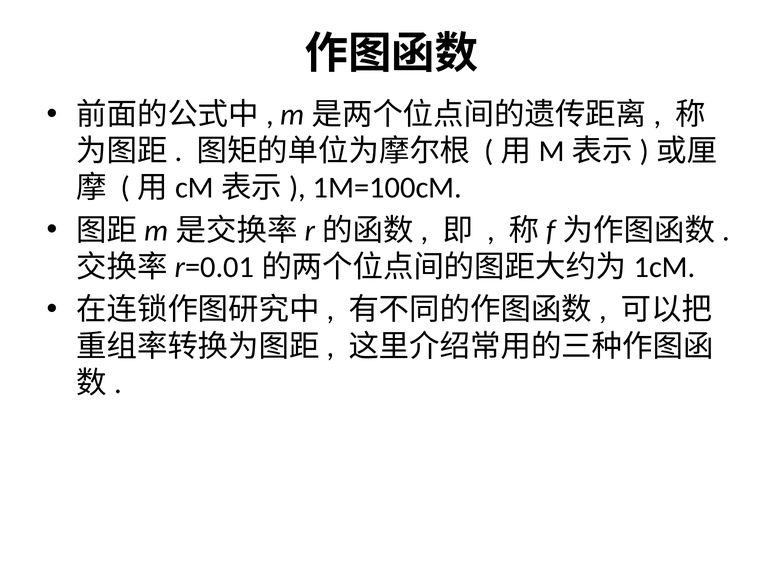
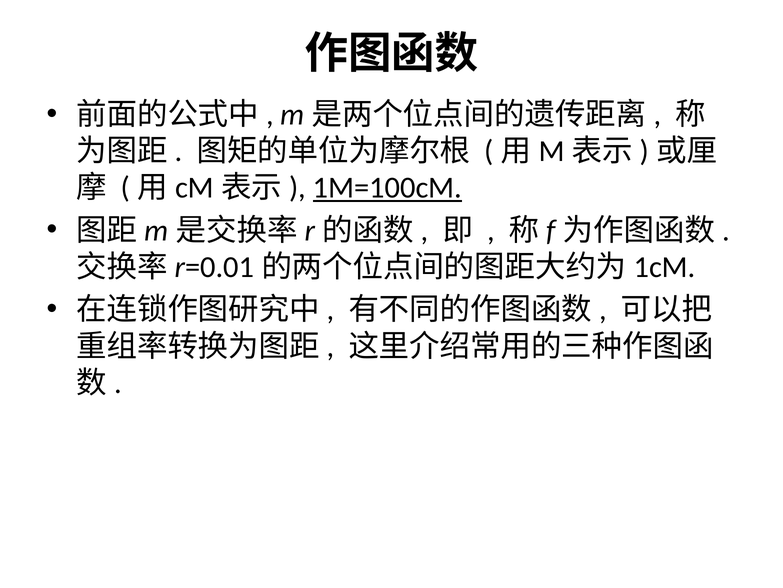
1M=100cM underline: none -> present
